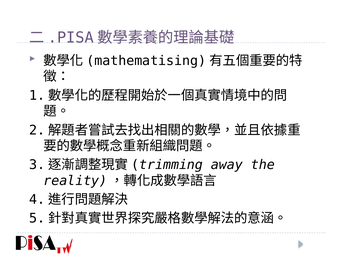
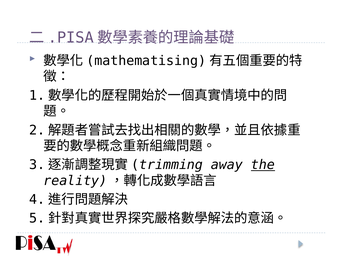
the underline: none -> present
